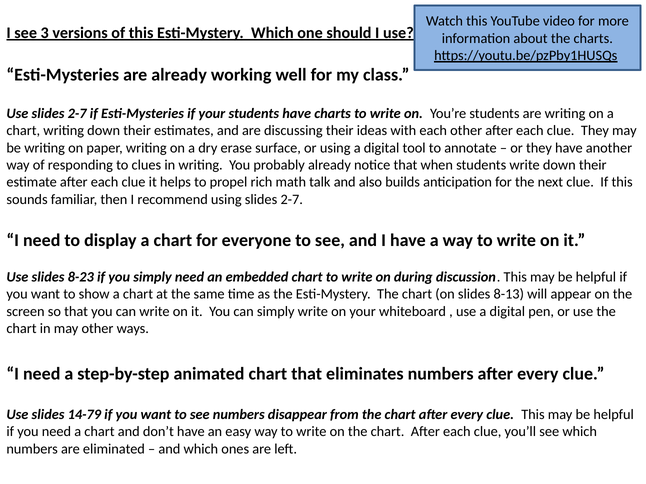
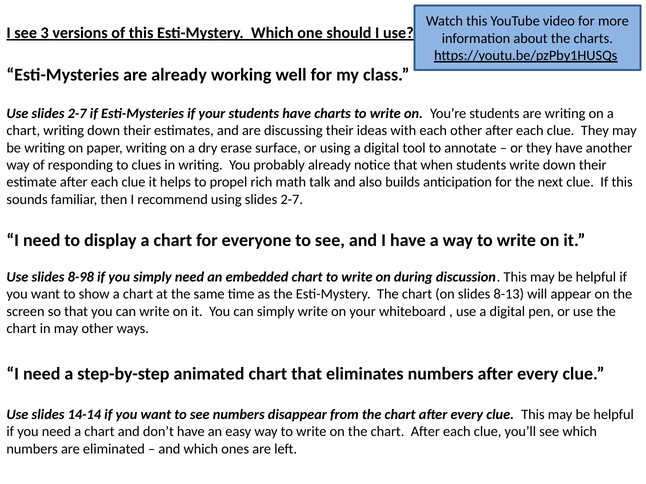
8-23: 8-23 -> 8-98
14-79: 14-79 -> 14-14
